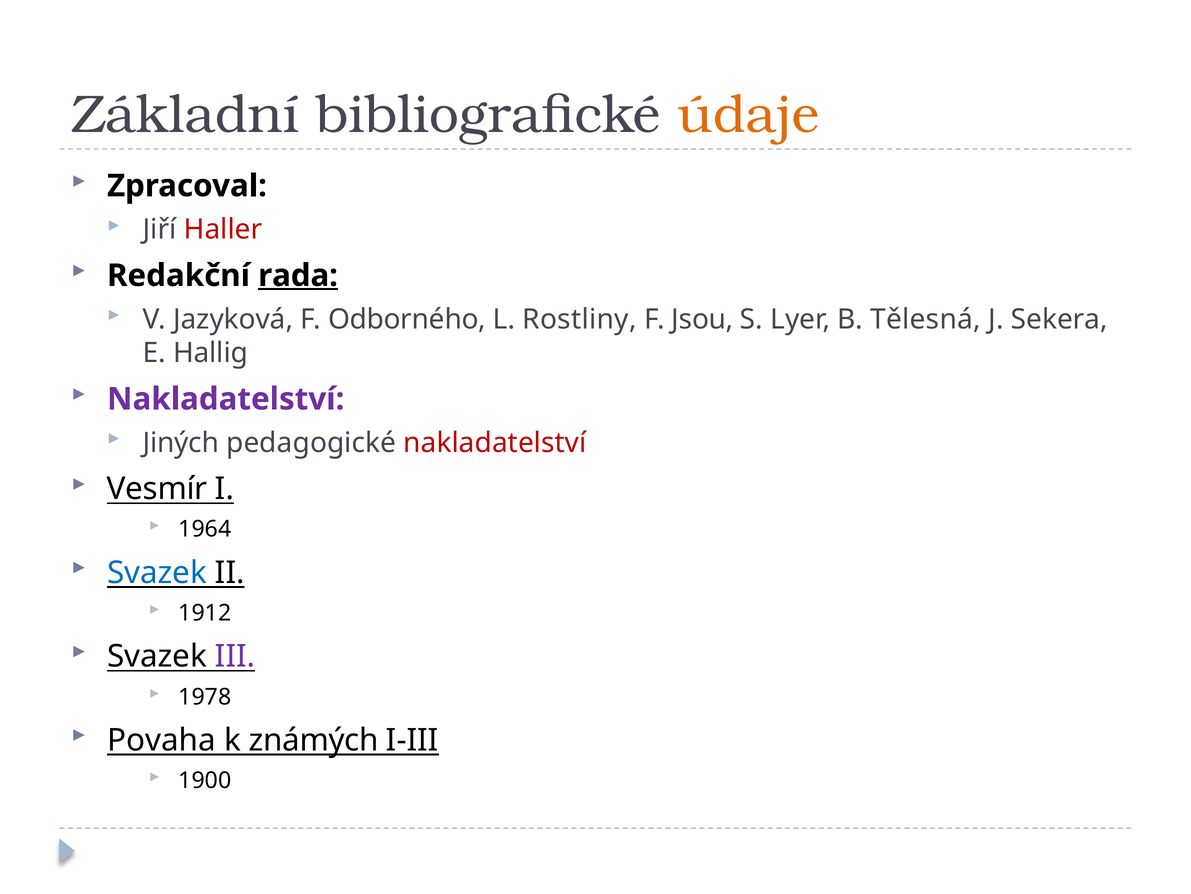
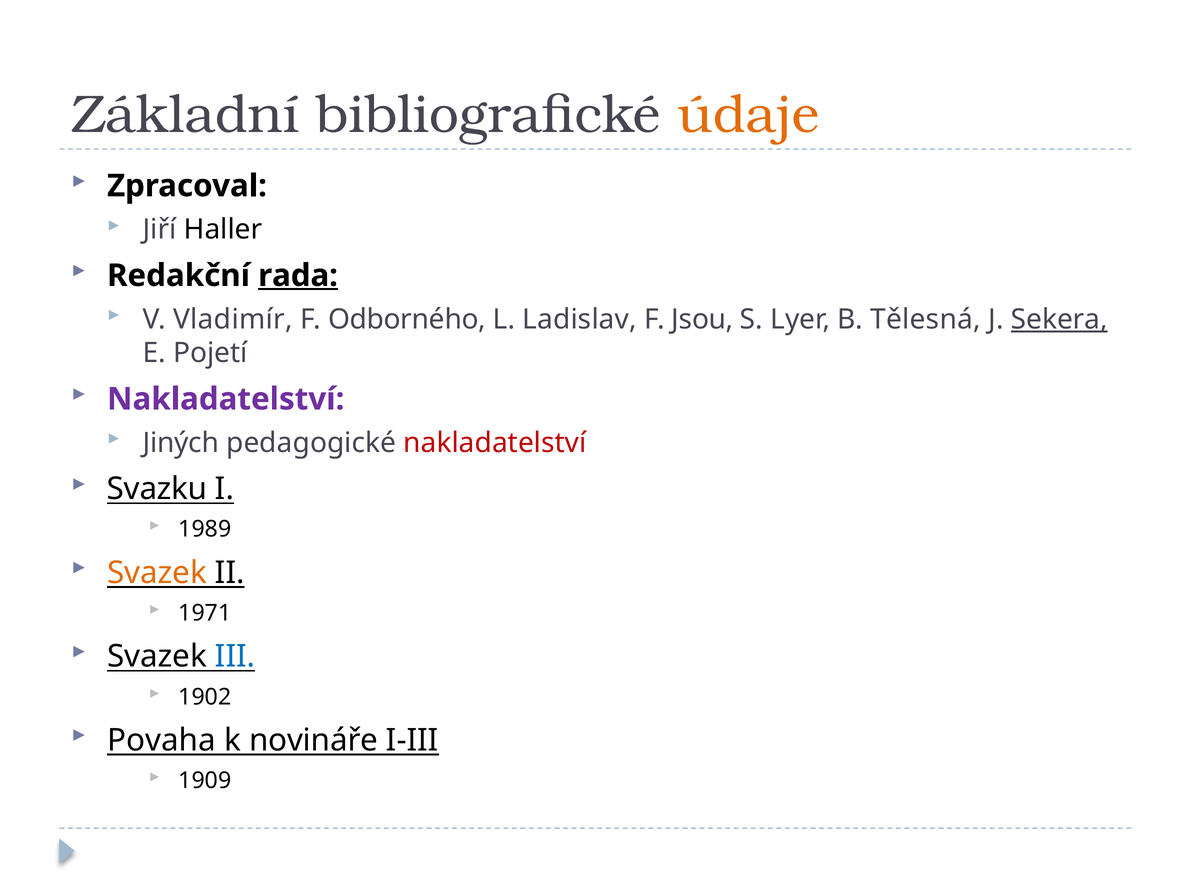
Haller colour: red -> black
Jazyková: Jazyková -> Vladimír
Rostliny: Rostliny -> Ladislav
Sekera underline: none -> present
Hallig: Hallig -> Pojetí
Vesmír: Vesmír -> Svazku
1964: 1964 -> 1989
Svazek at (157, 572) colour: blue -> orange
1912: 1912 -> 1971
III colour: purple -> blue
1978: 1978 -> 1902
známých: známých -> novináře
1900: 1900 -> 1909
